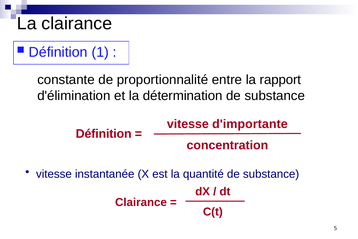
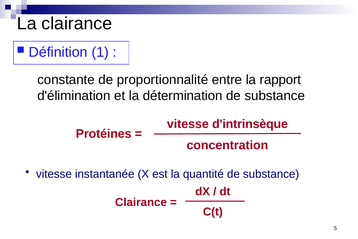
d'importante: d'importante -> d'intrinsèque
Définition at (104, 134): Définition -> Protéines
